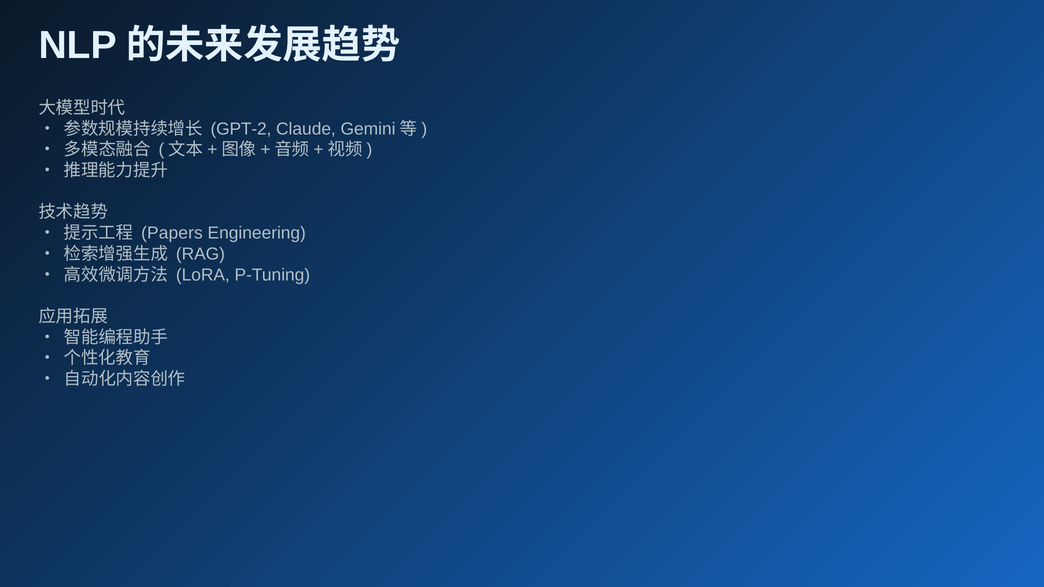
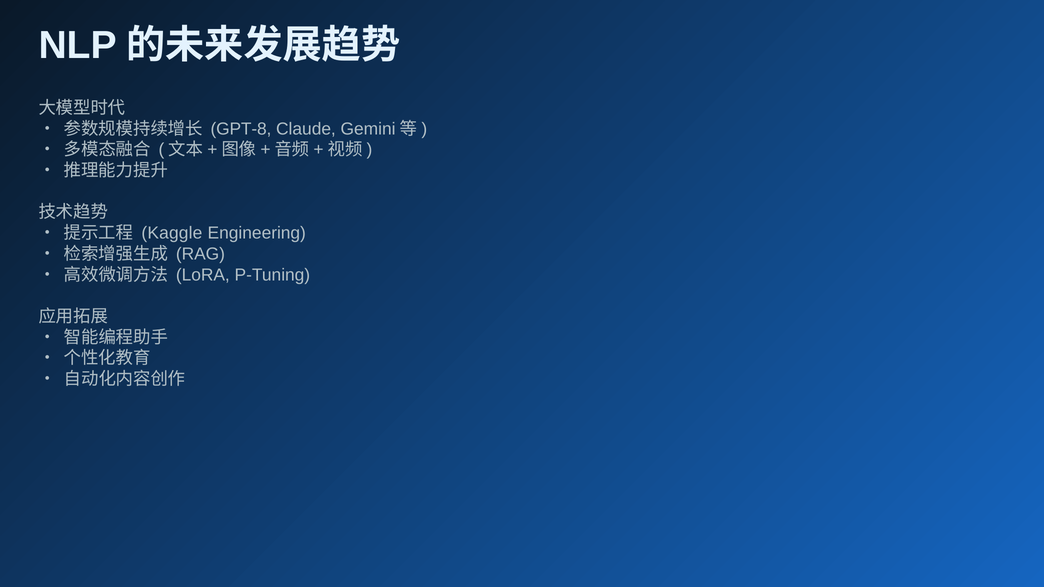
GPT-2: GPT-2 -> GPT-8
Papers: Papers -> Kaggle
